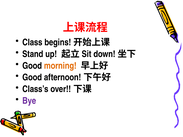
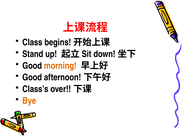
Bye colour: purple -> orange
